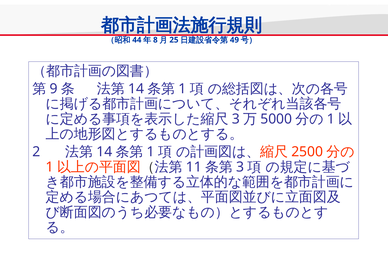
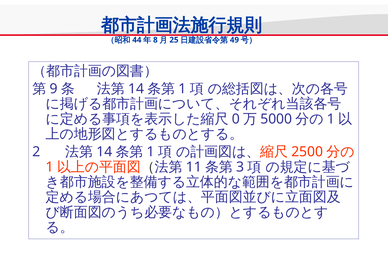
3 at (236, 119): 3 -> 0
